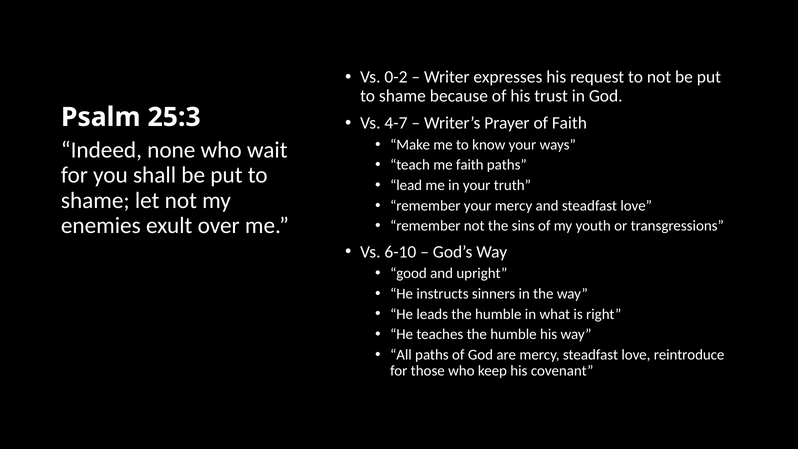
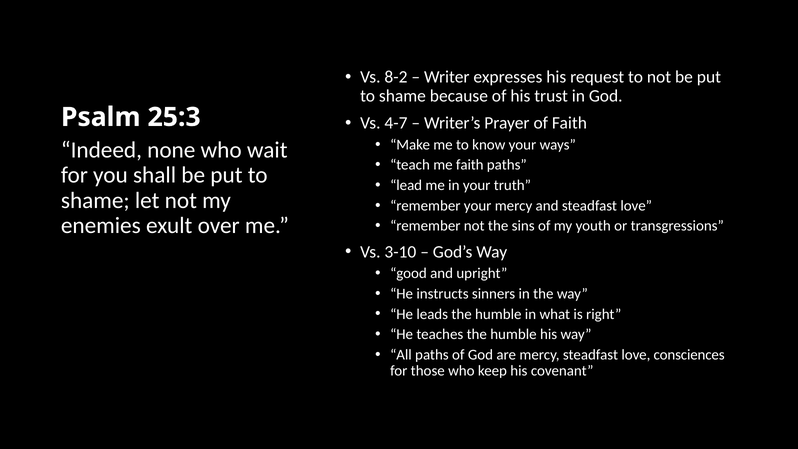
0-2: 0-2 -> 8-2
6-10: 6-10 -> 3-10
reintroduce: reintroduce -> consciences
